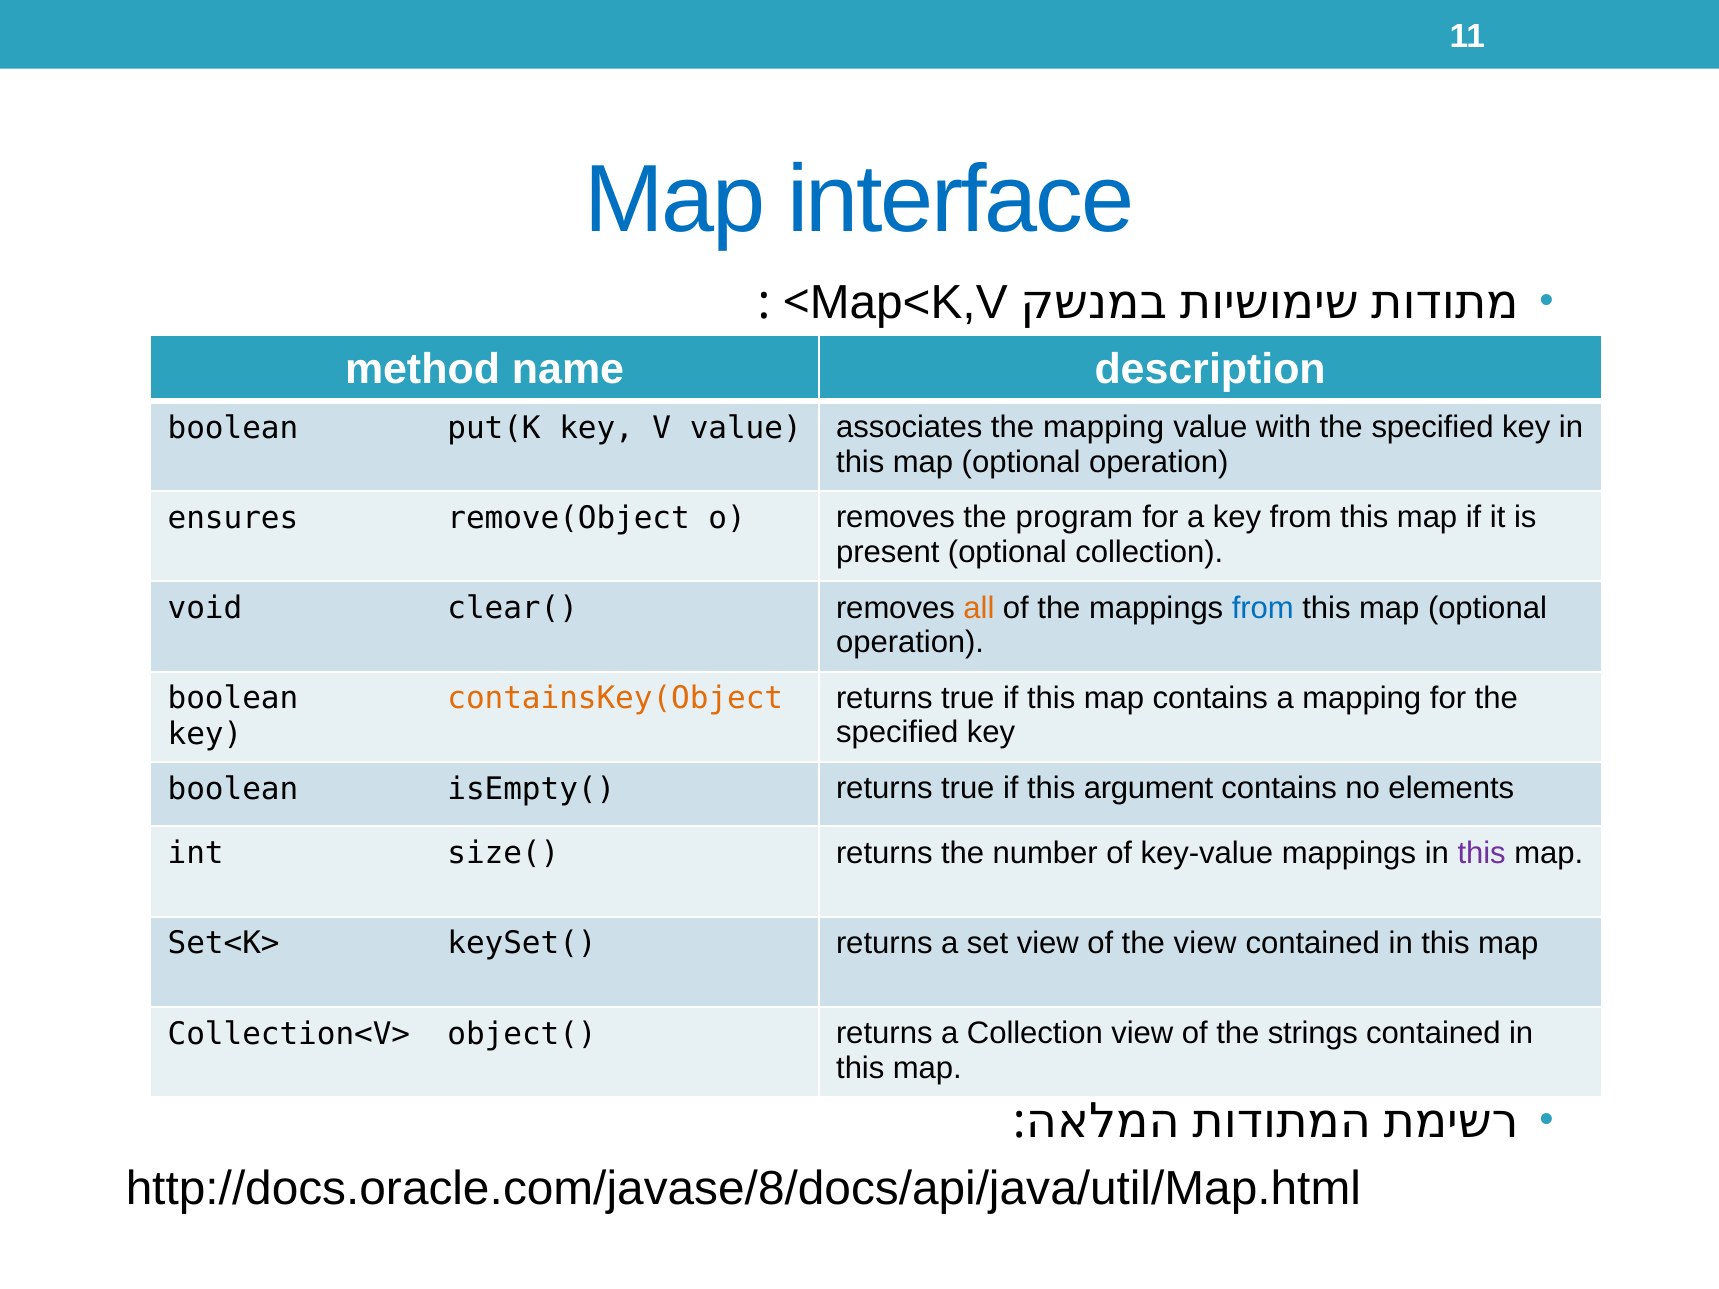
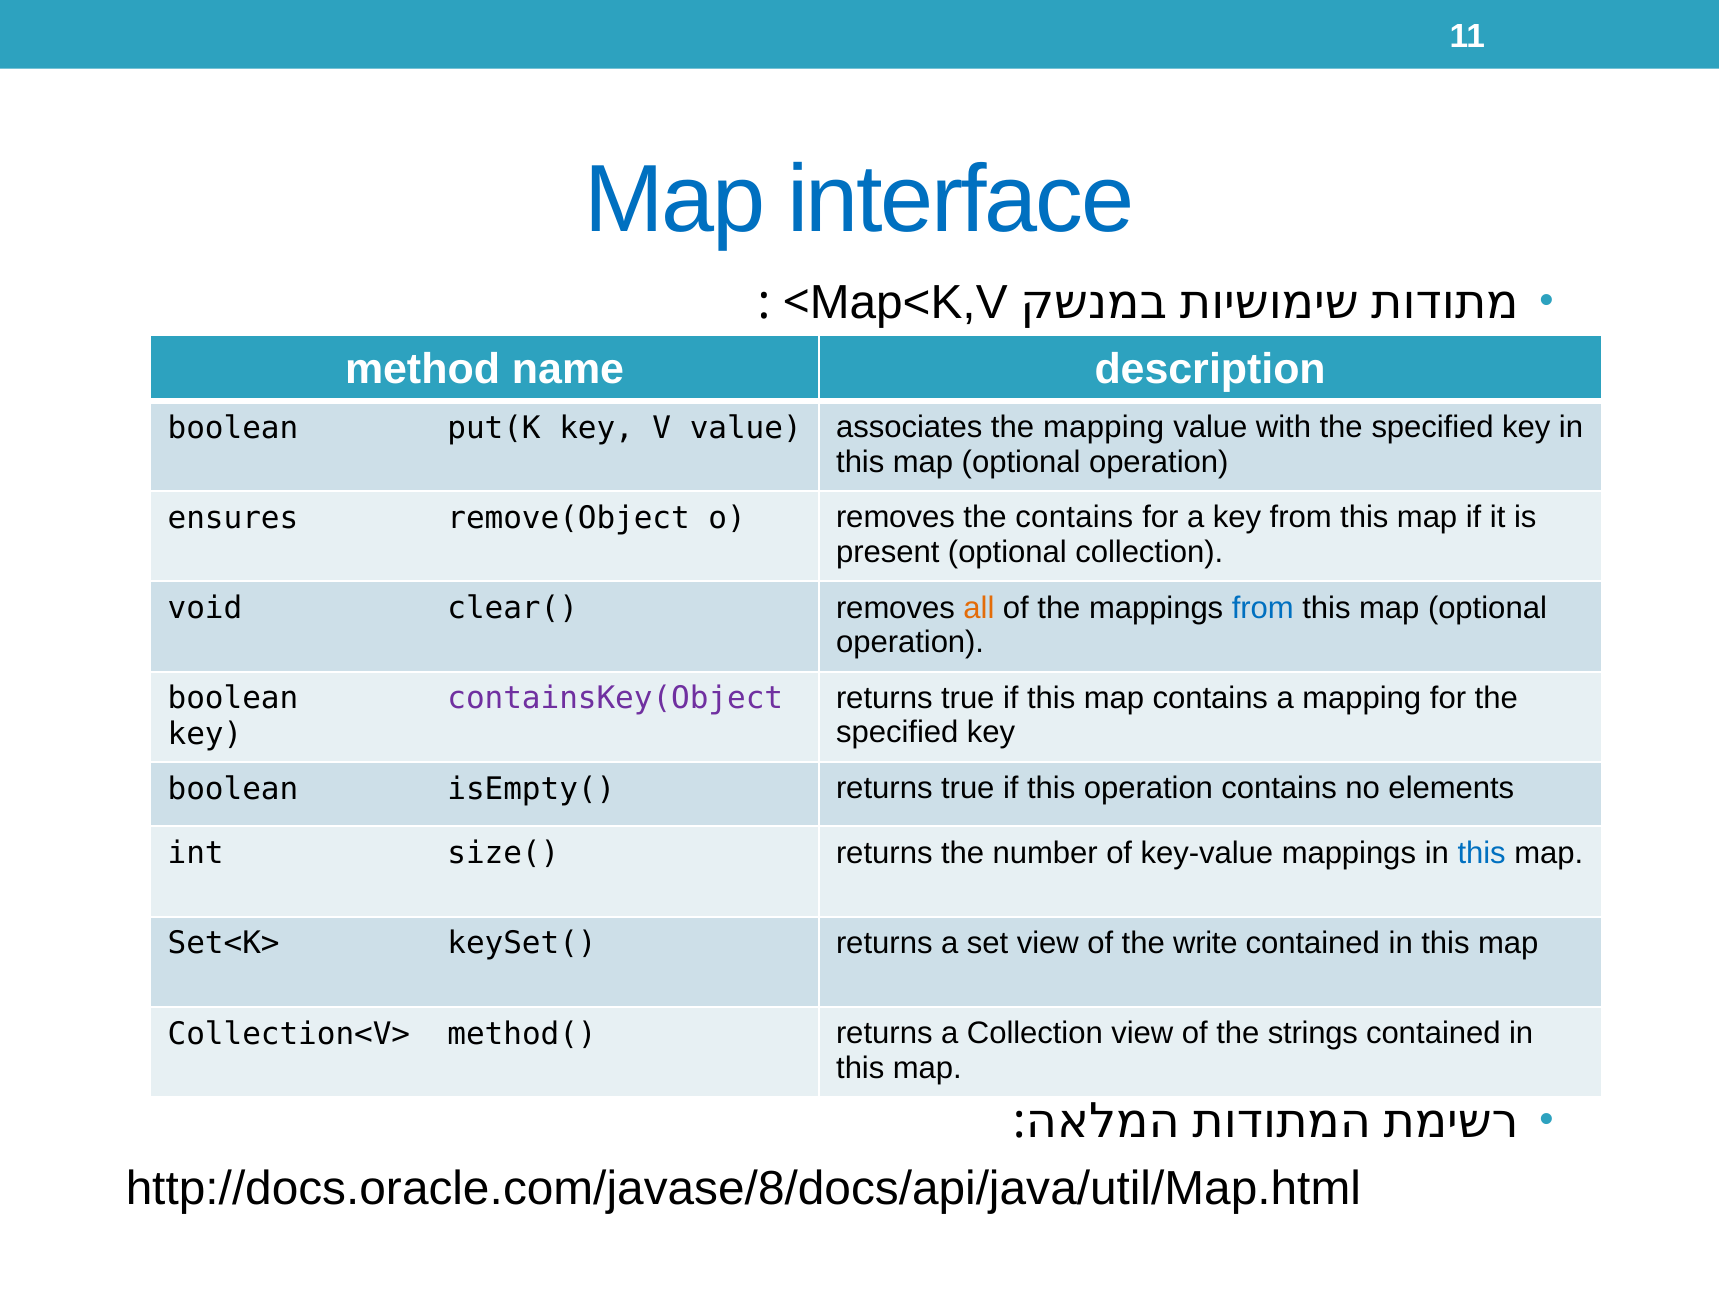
the program: program -> contains
containsKey(Object colour: orange -> purple
this argument: argument -> operation
this at (1482, 853) colour: purple -> blue
the view: view -> write
object(: object( -> method(
